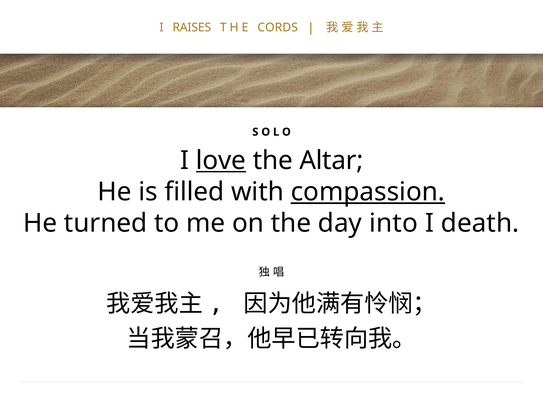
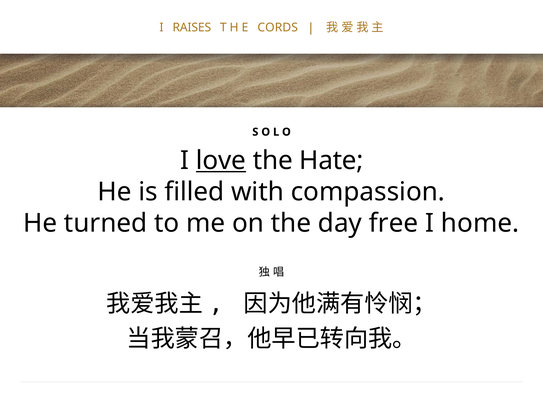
Altar: Altar -> Hate
compassion underline: present -> none
into: into -> free
death: death -> home
